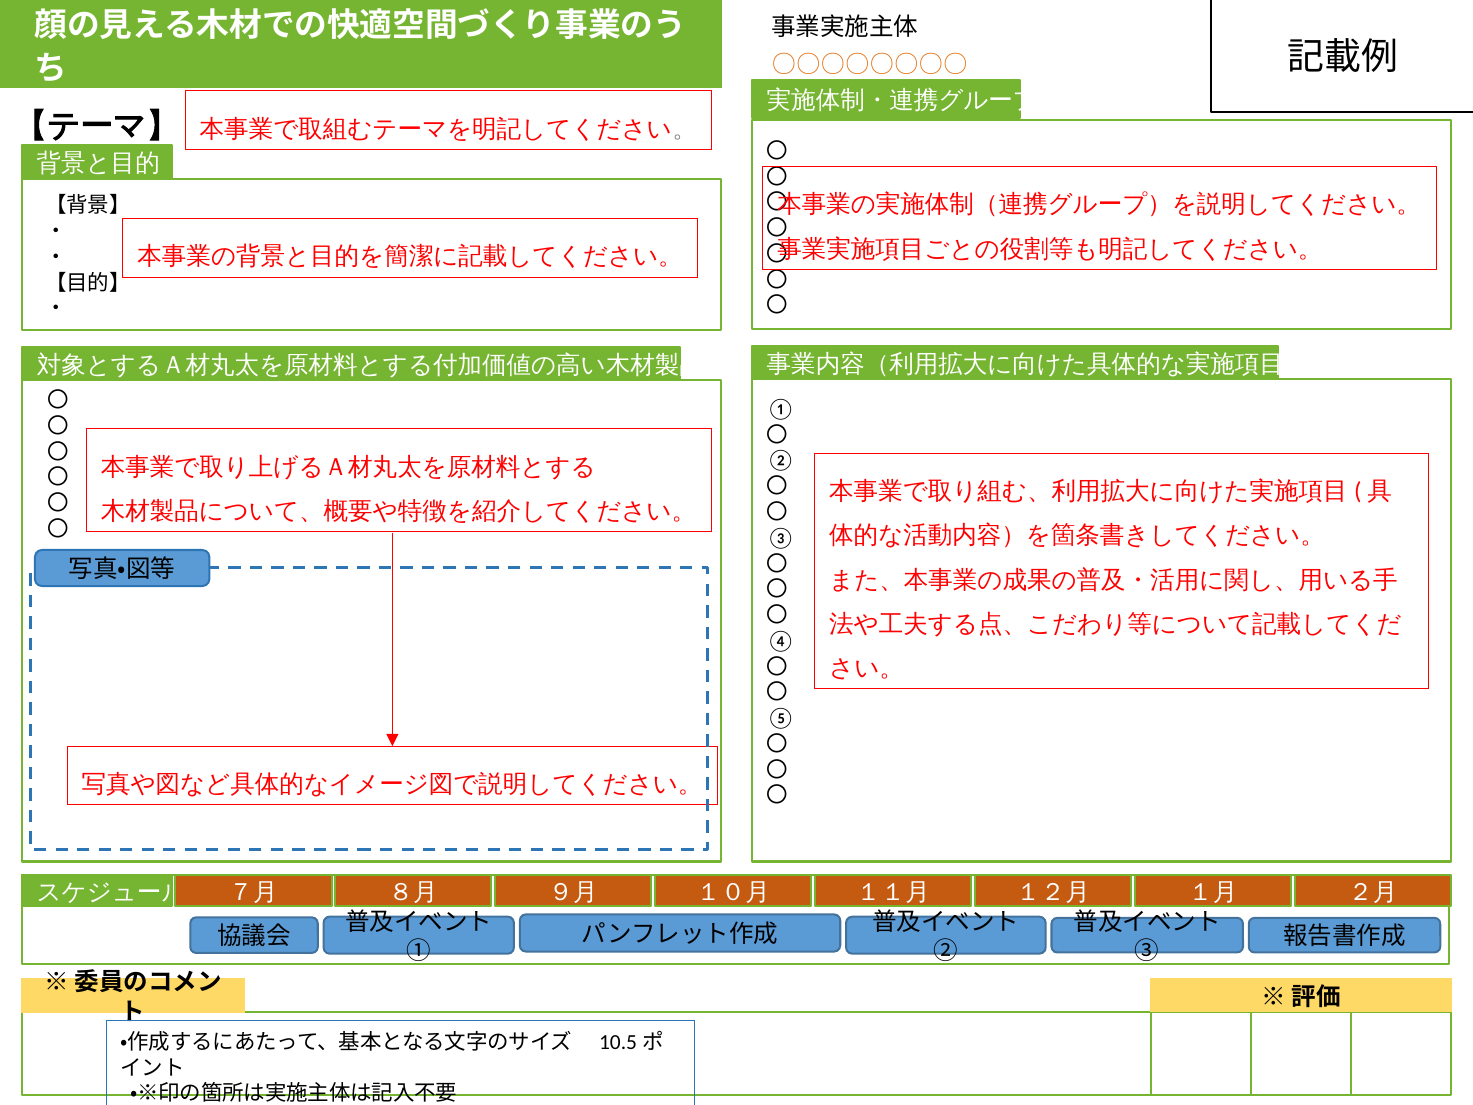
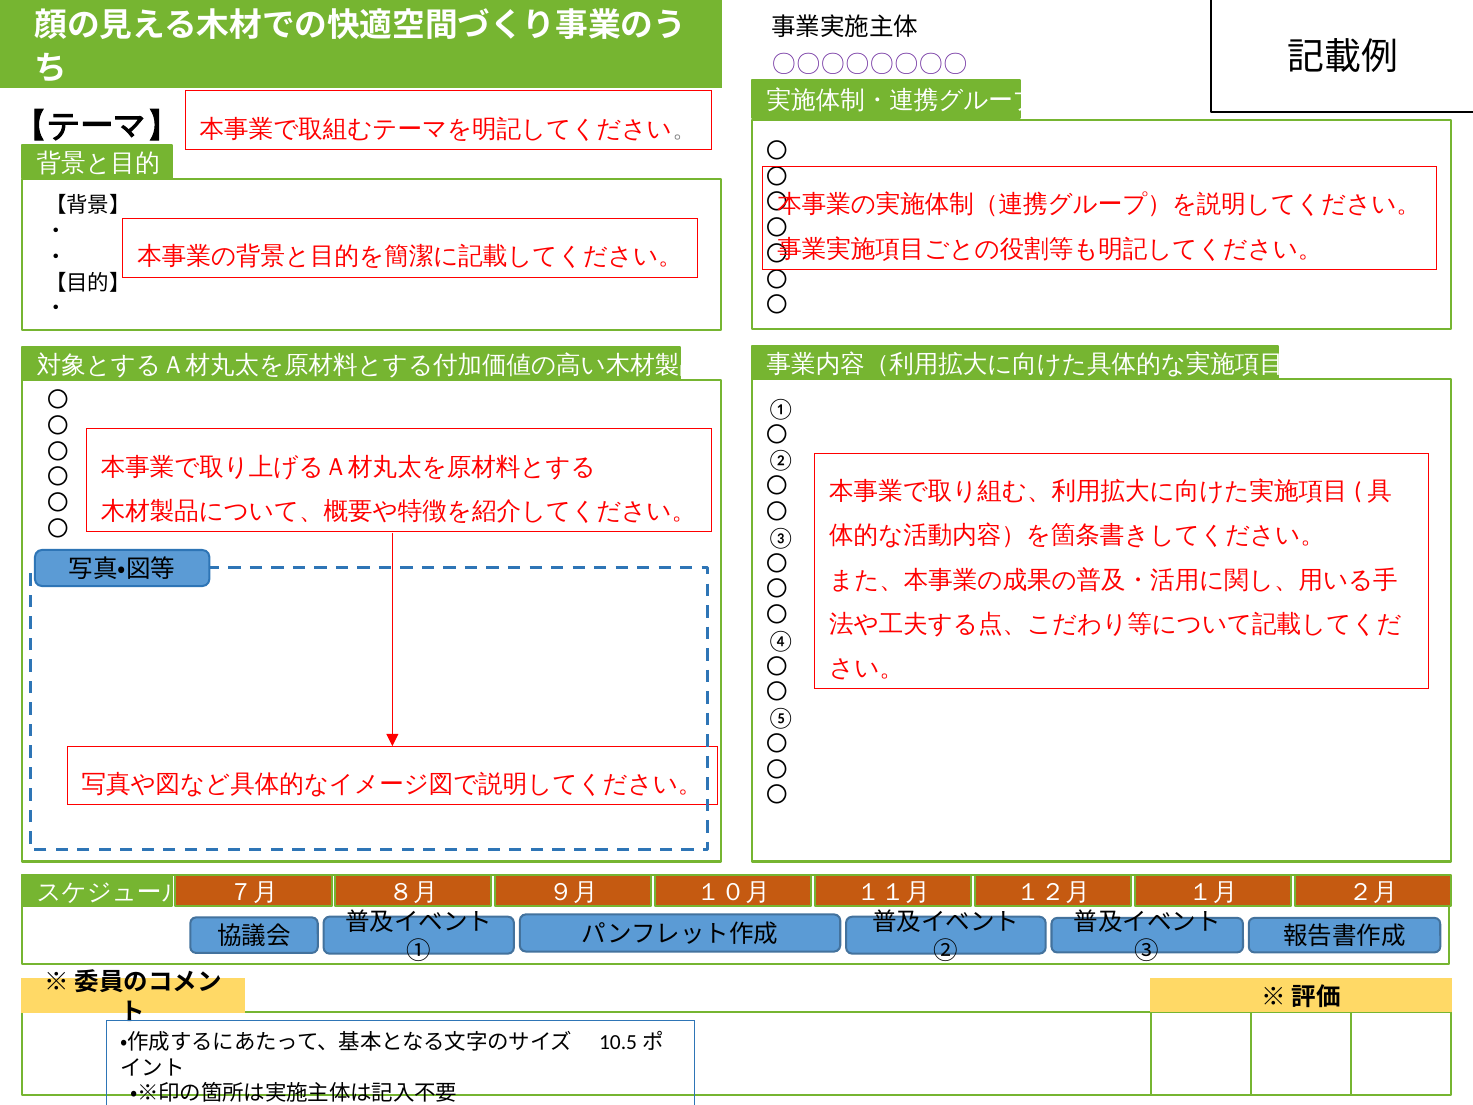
〇〇〇〇〇〇〇〇 colour: orange -> purple
